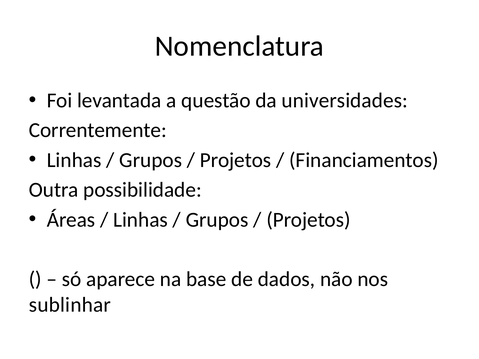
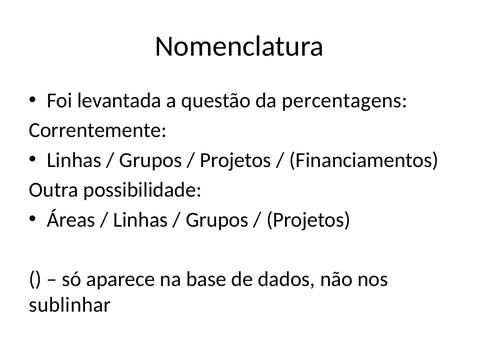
universidades: universidades -> percentagens
